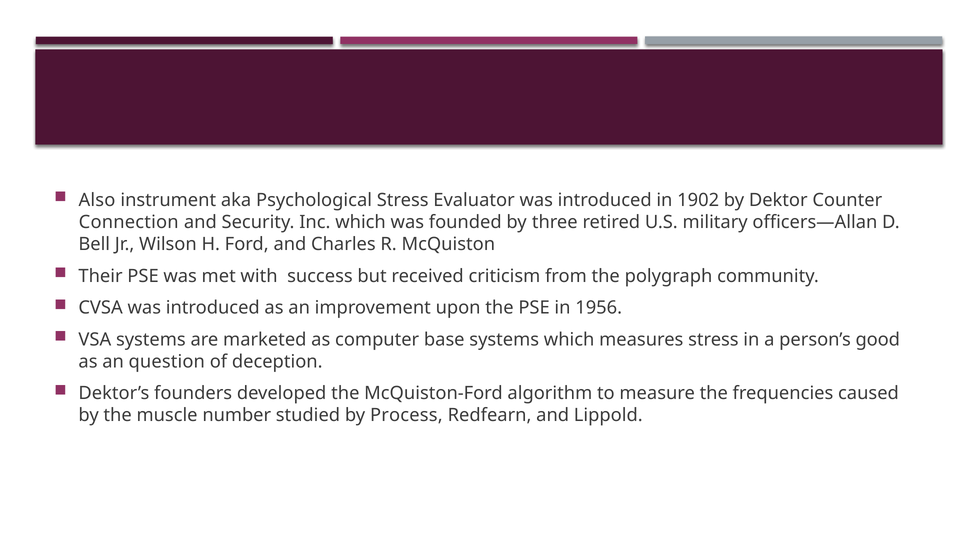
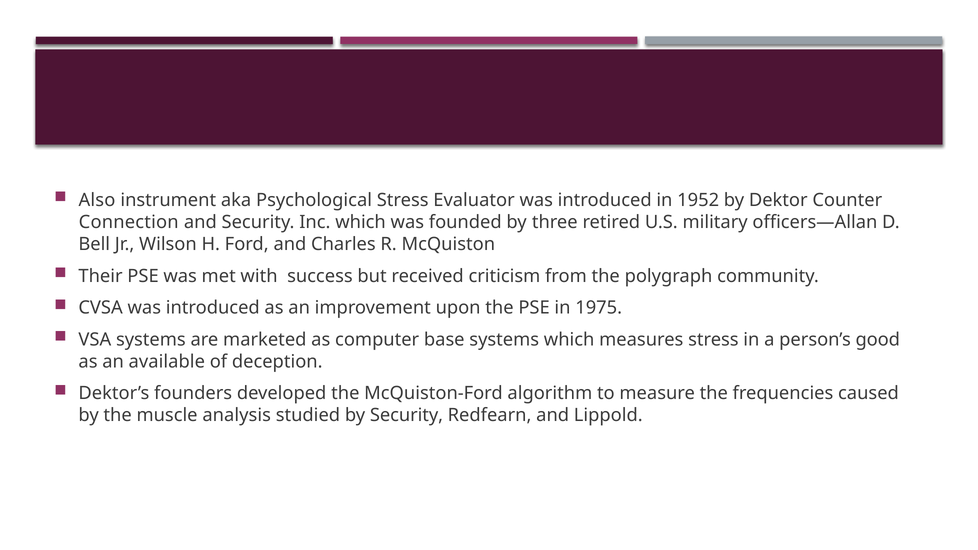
1902: 1902 -> 1952
1956: 1956 -> 1975
question: question -> available
number: number -> analysis
by Process: Process -> Security
